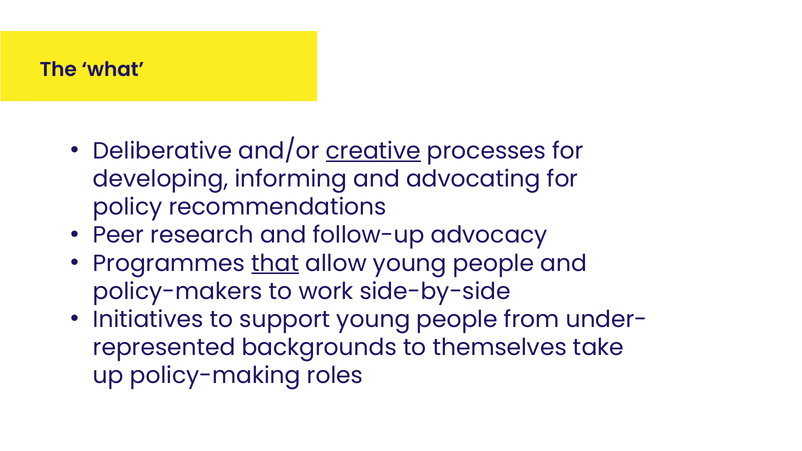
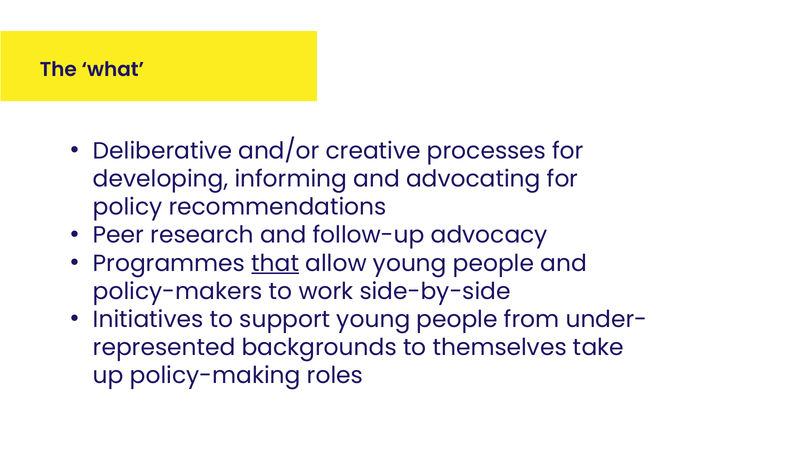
creative underline: present -> none
